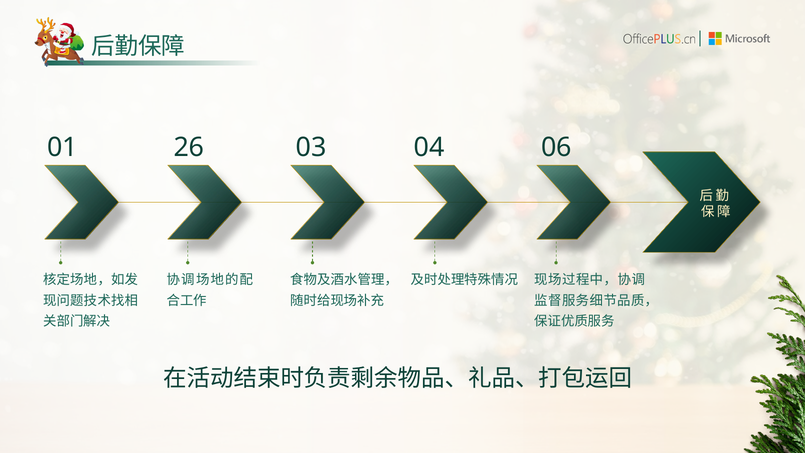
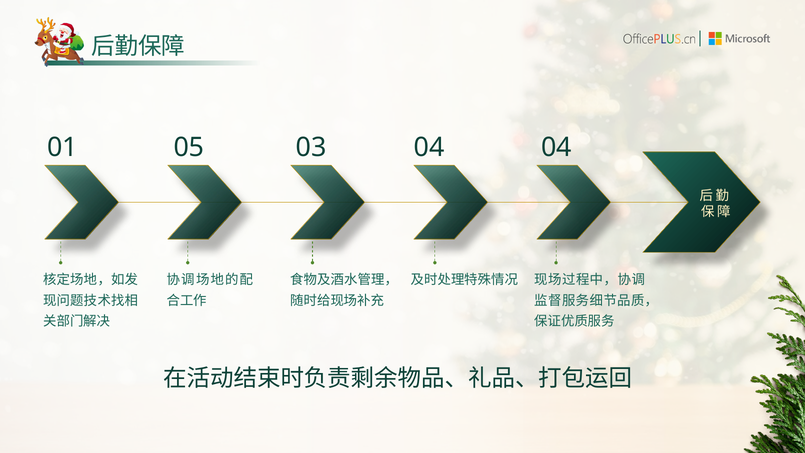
26: 26 -> 05
04 06: 06 -> 04
